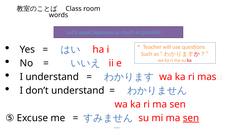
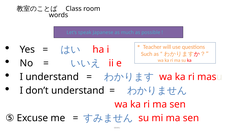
sen at (191, 118) underline: present -> none
